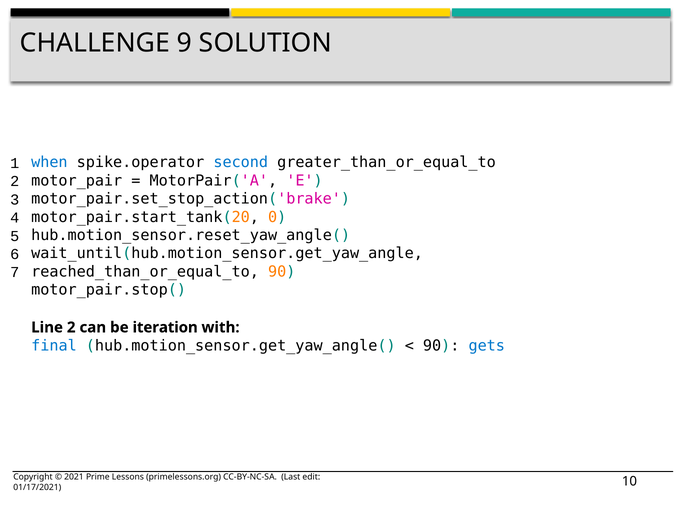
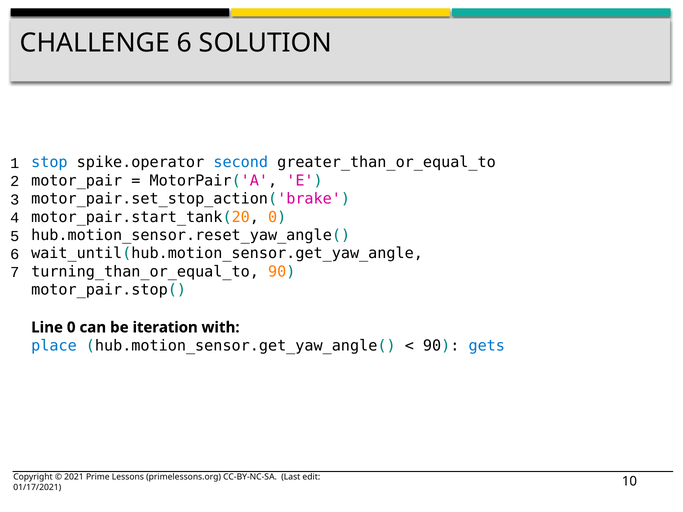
CHALLENGE 9: 9 -> 6
when: when -> stop
reached_than_or_equal_to: reached_than_or_equal_to -> turning_than_or_equal_to
Line 2: 2 -> 0
final: final -> place
